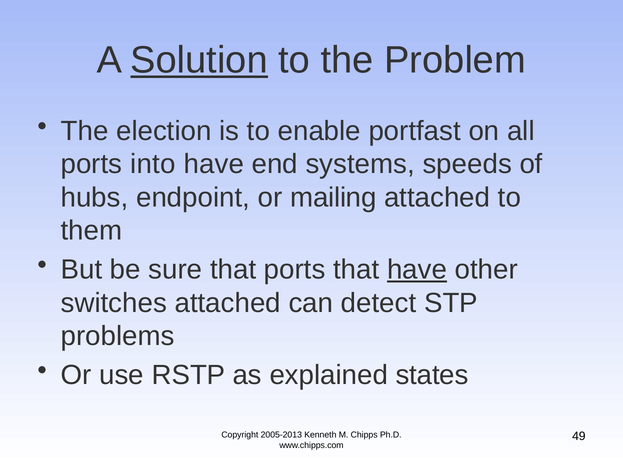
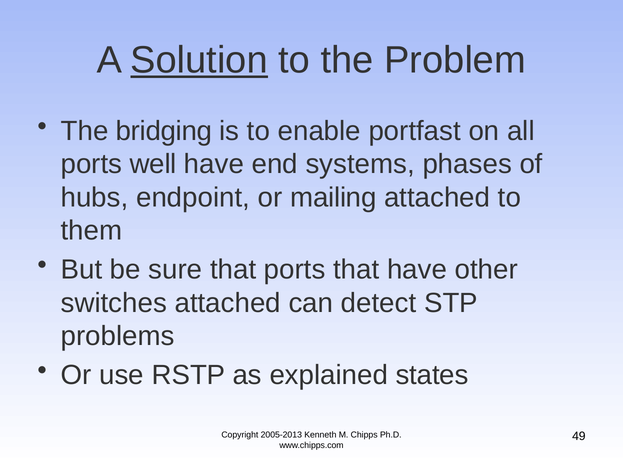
election: election -> bridging
into: into -> well
speeds: speeds -> phases
have at (417, 269) underline: present -> none
